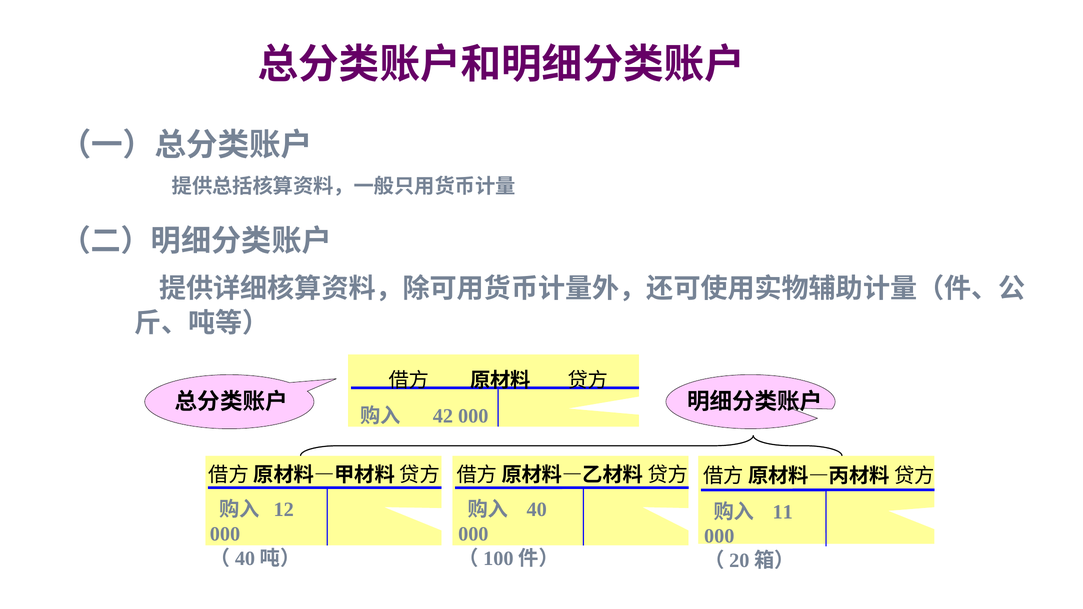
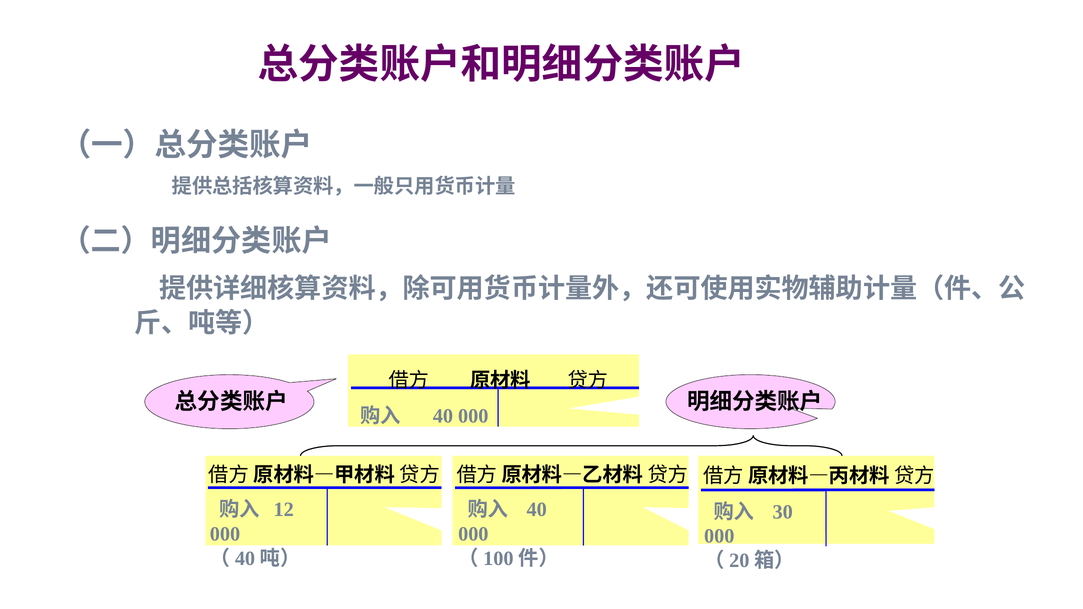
42 at (443, 416): 42 -> 40
11: 11 -> 30
